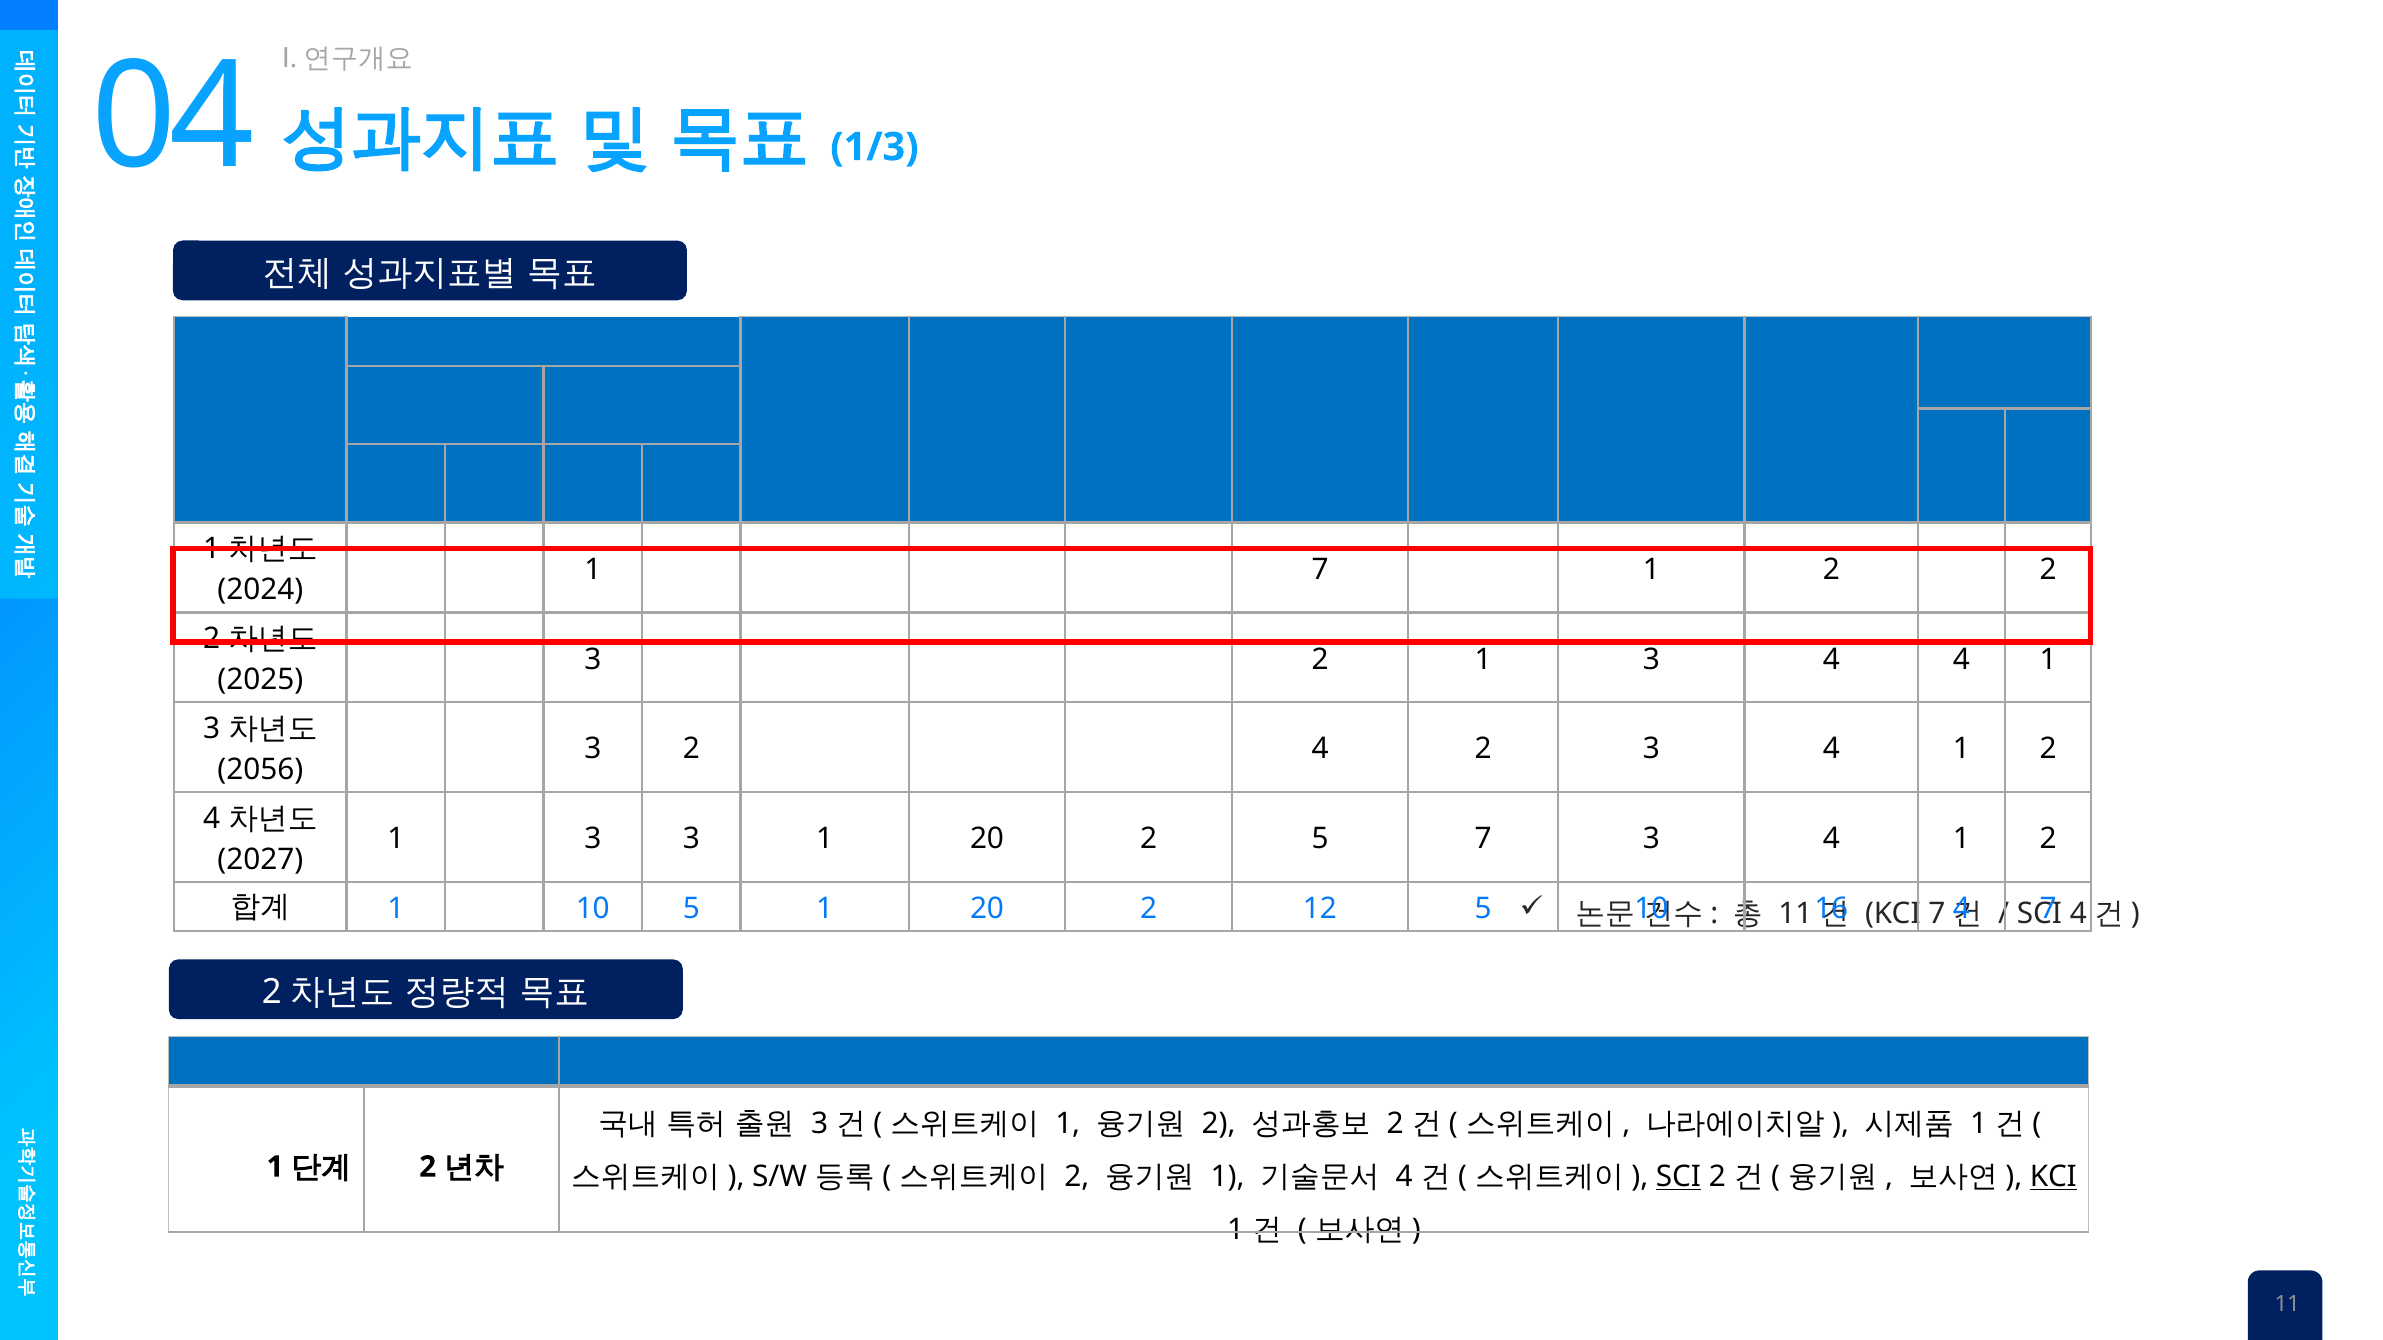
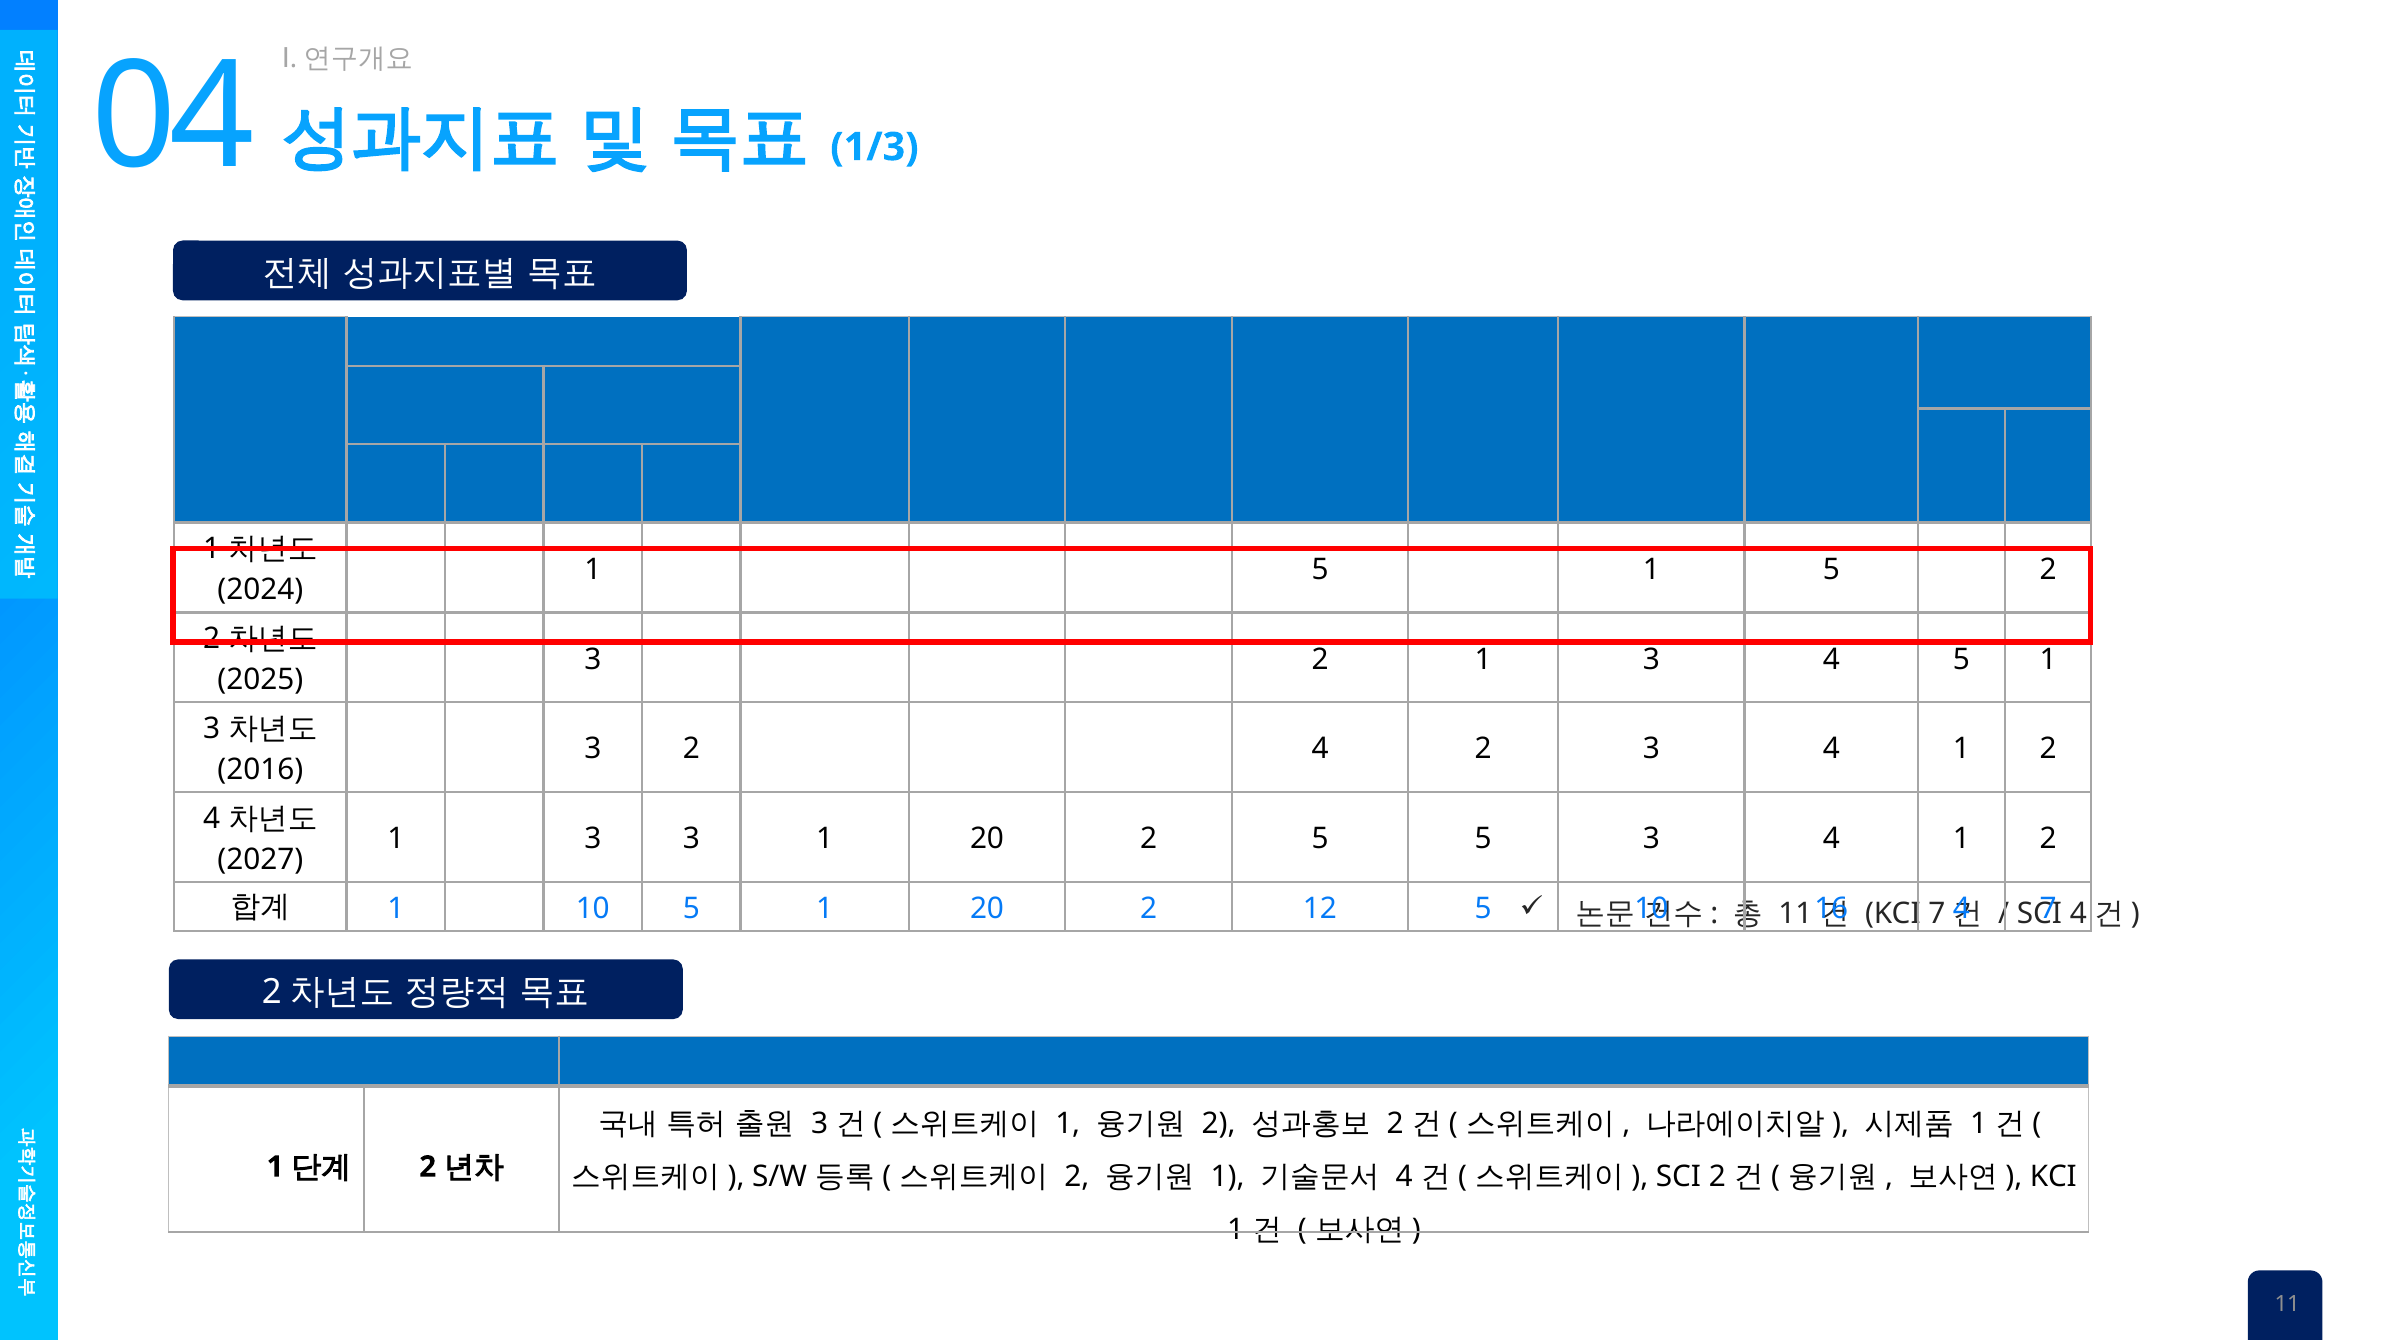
7 at (1320, 569): 7 -> 5
2 at (1831, 569): 2 -> 5
4 4: 4 -> 5
2056: 2056 -> 2016
5 7: 7 -> 5
SCI at (1678, 1177) underline: present -> none
KCI at (2053, 1177) underline: present -> none
